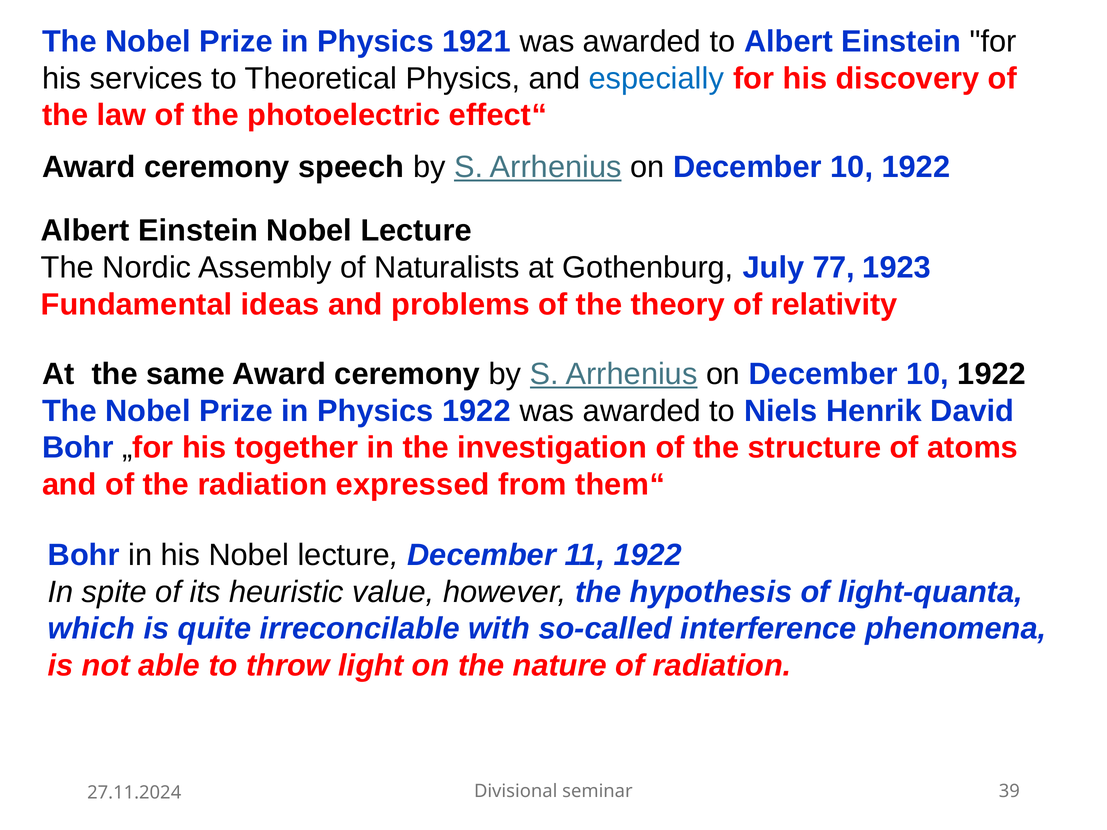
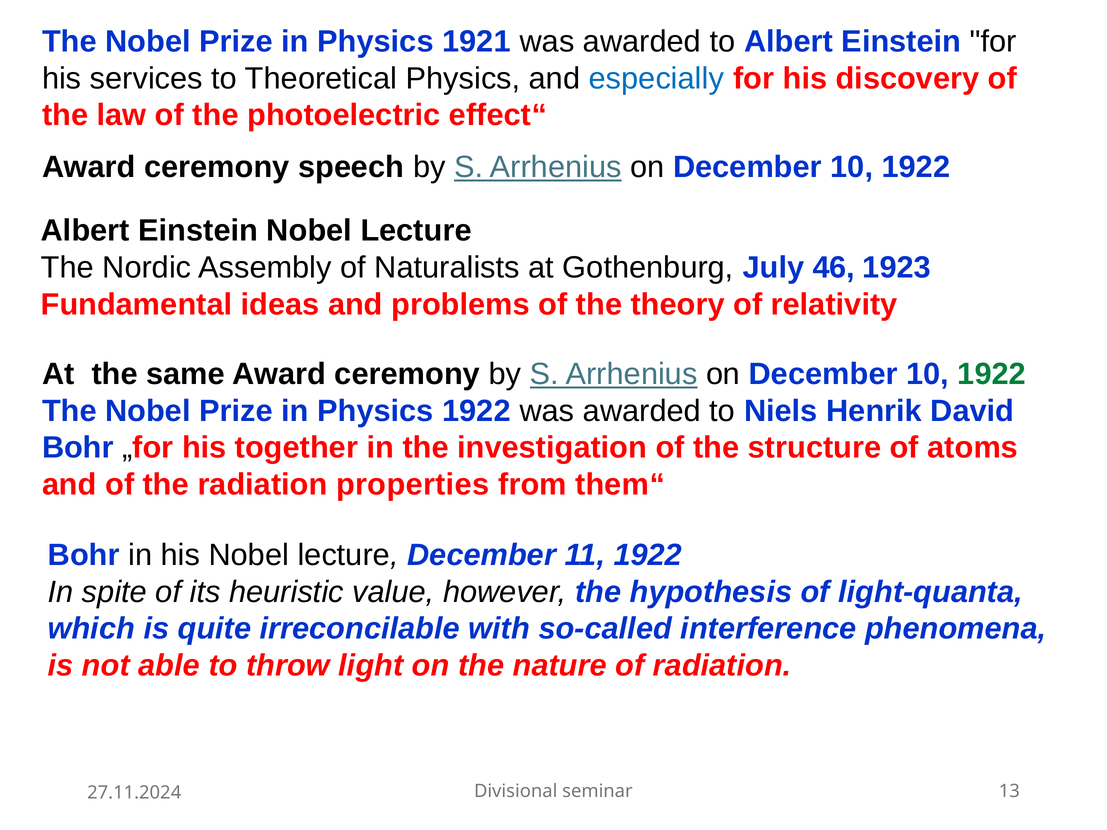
77: 77 -> 46
1922 at (992, 374) colour: black -> green
expressed: expressed -> properties
39: 39 -> 13
